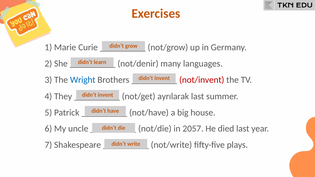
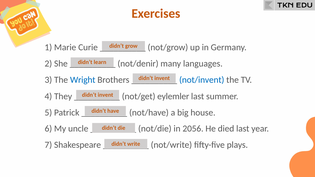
not/invent colour: red -> blue
ayrılarak: ayrılarak -> eylemler
2057: 2057 -> 2056
